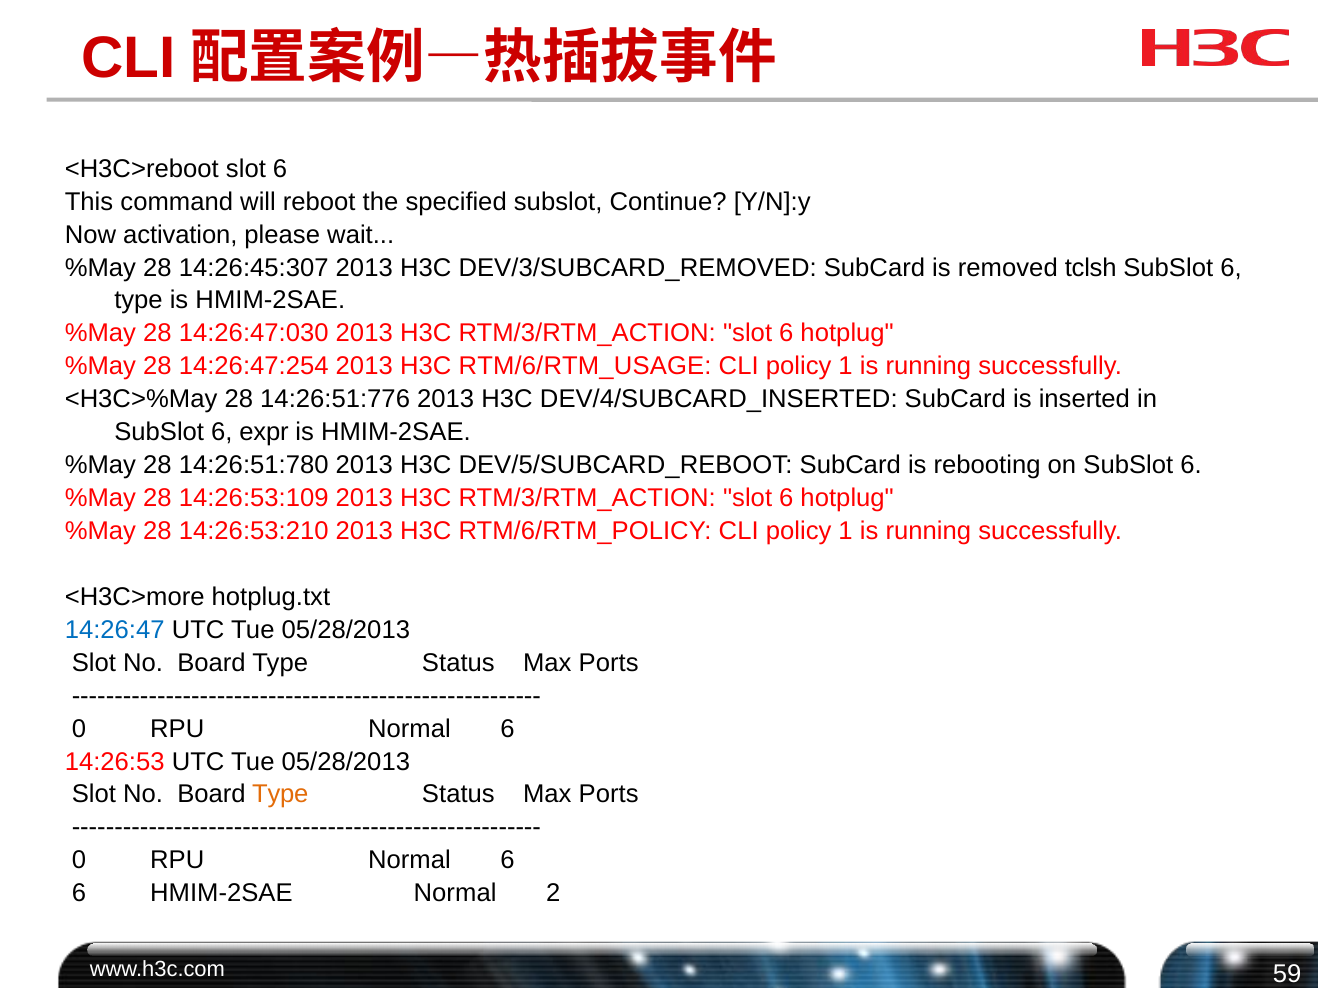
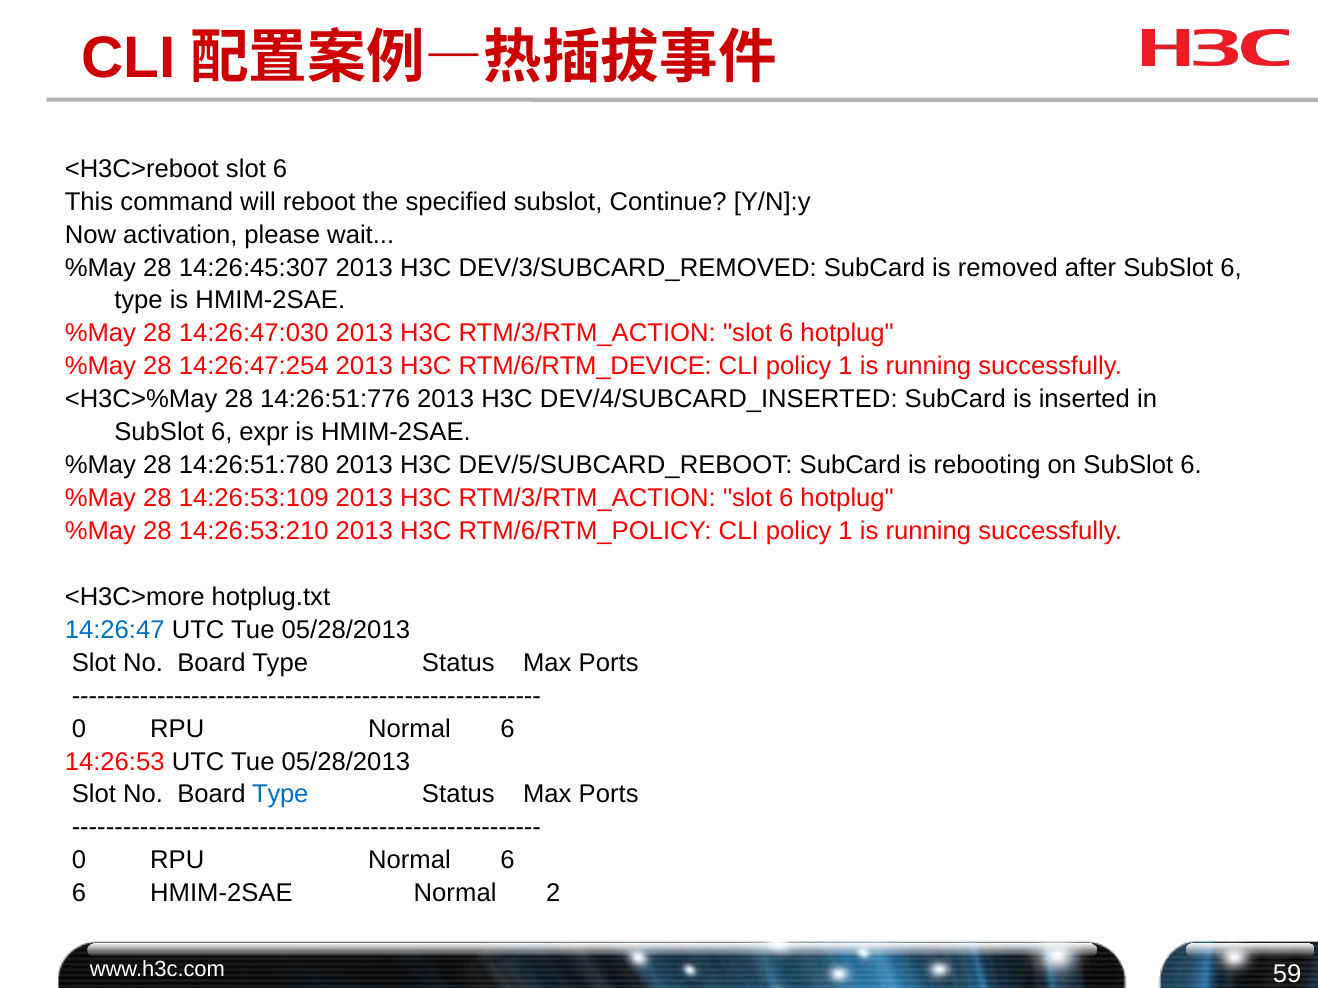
tclsh: tclsh -> after
RTM/6/RTM_USAGE: RTM/6/RTM_USAGE -> RTM/6/RTM_DEVICE
Type at (280, 795) colour: orange -> blue
